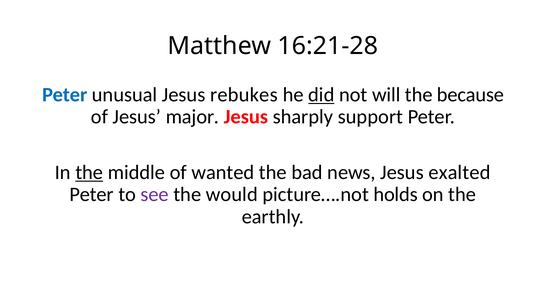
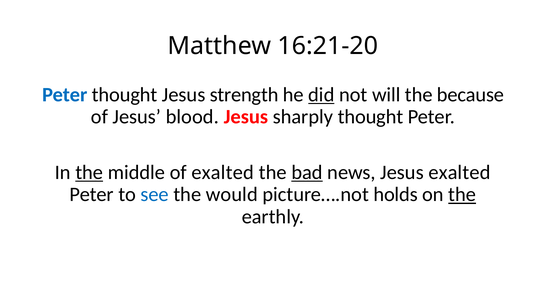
16:21-28: 16:21-28 -> 16:21-20
Peter unusual: unusual -> thought
rebukes: rebukes -> strength
major: major -> blood
sharply support: support -> thought
of wanted: wanted -> exalted
bad underline: none -> present
see colour: purple -> blue
the at (462, 195) underline: none -> present
